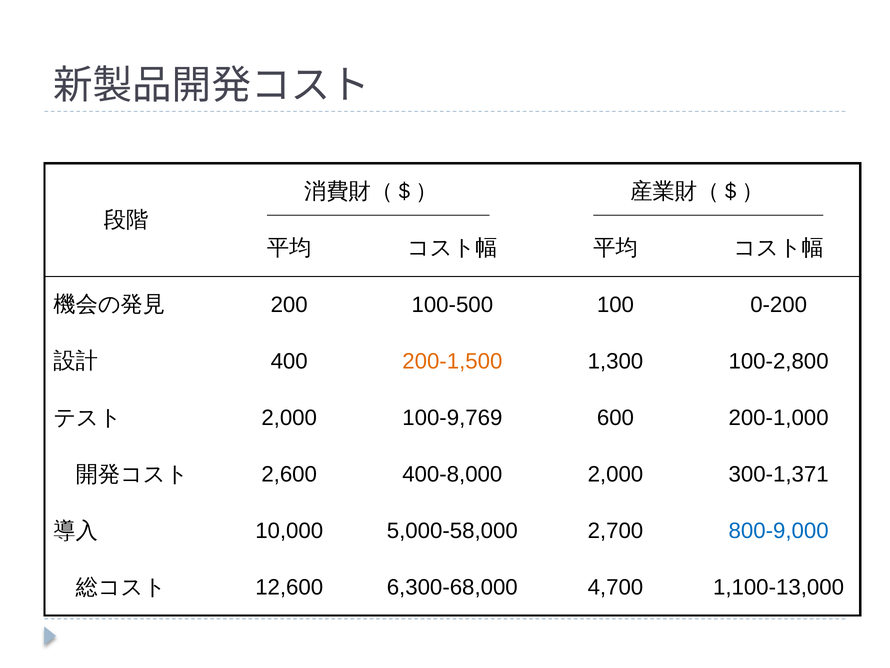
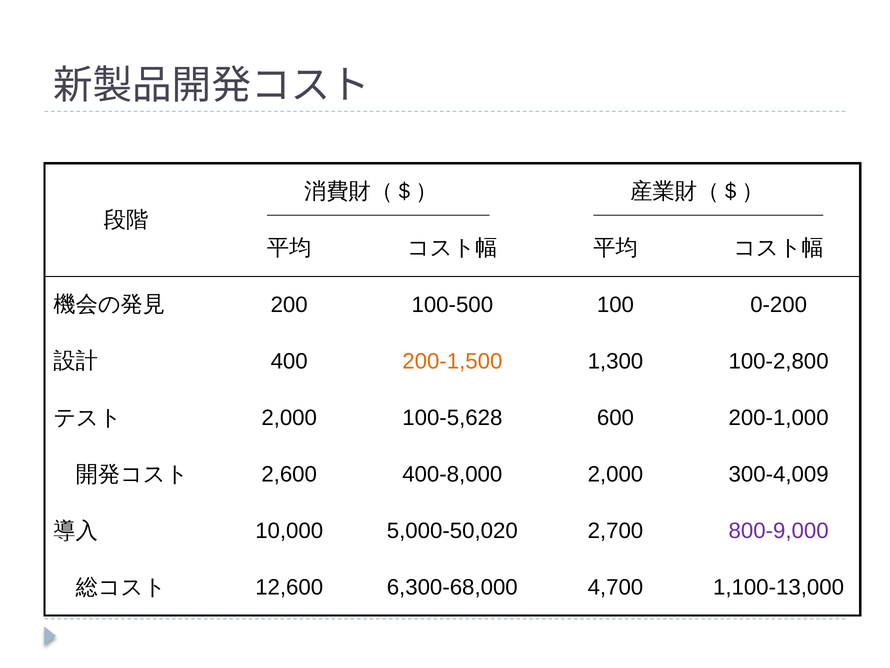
100-9,769: 100-9,769 -> 100-5,628
300-1,371: 300-1,371 -> 300-4,009
5,000-58,000: 5,000-58,000 -> 5,000-50,020
800-9,000 colour: blue -> purple
